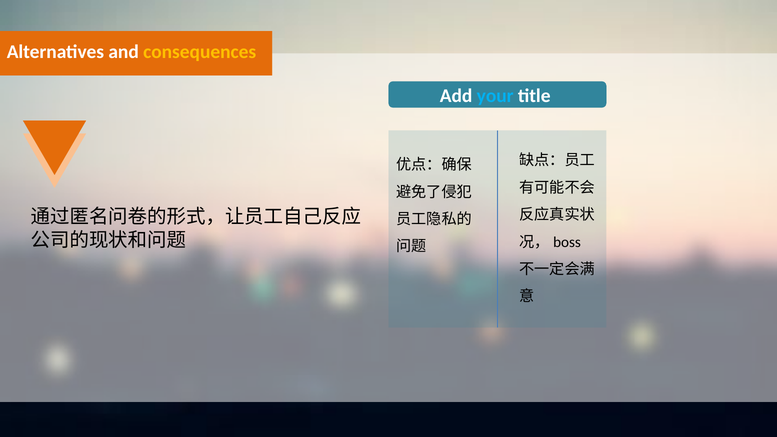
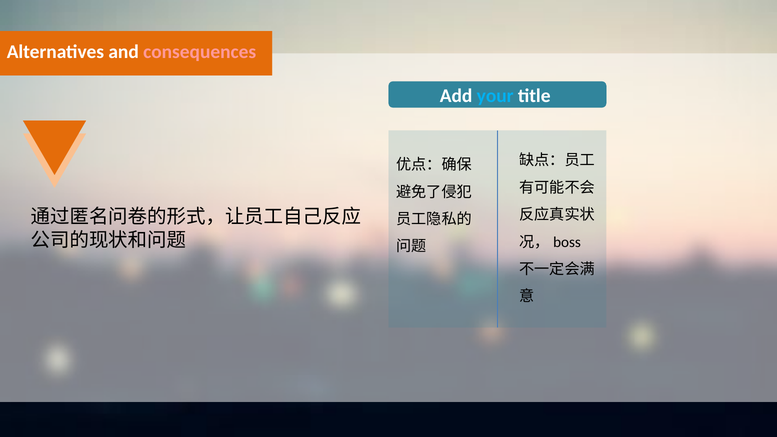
consequences colour: yellow -> pink
